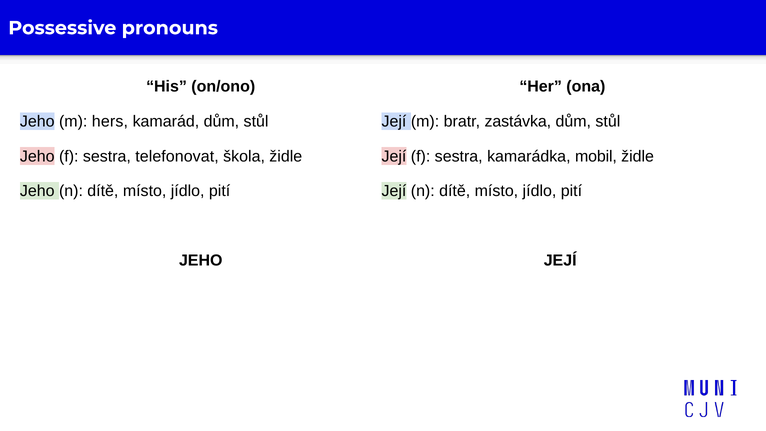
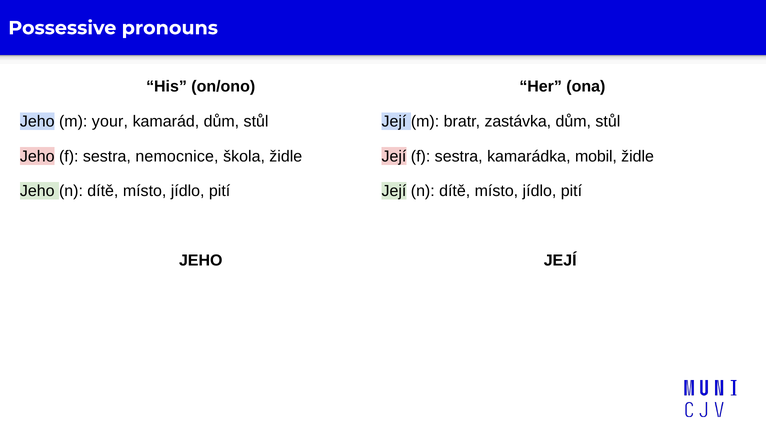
hers: hers -> your
telefonovat: telefonovat -> nemocnice
